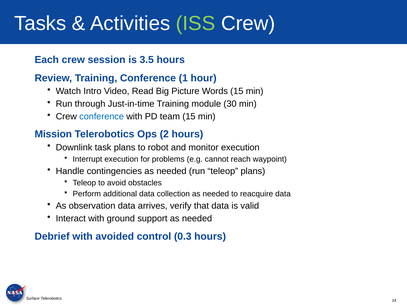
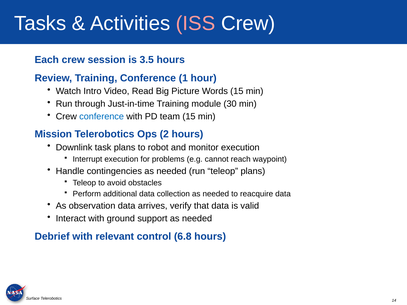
ISS colour: light green -> pink
avoided: avoided -> relevant
0.3: 0.3 -> 6.8
